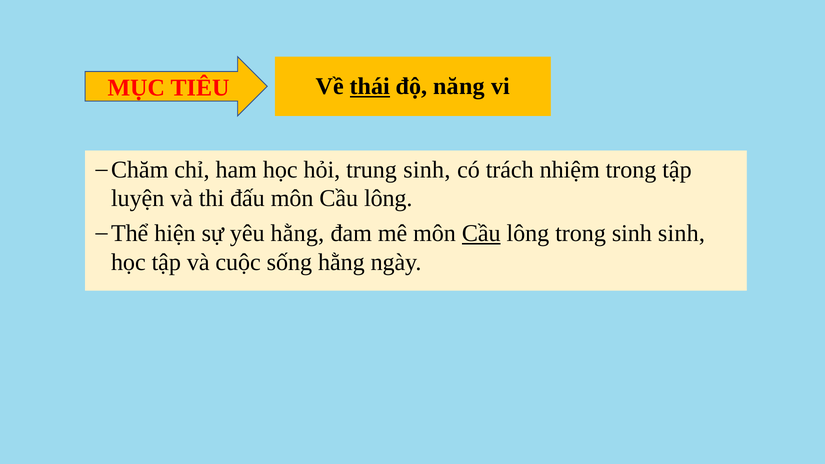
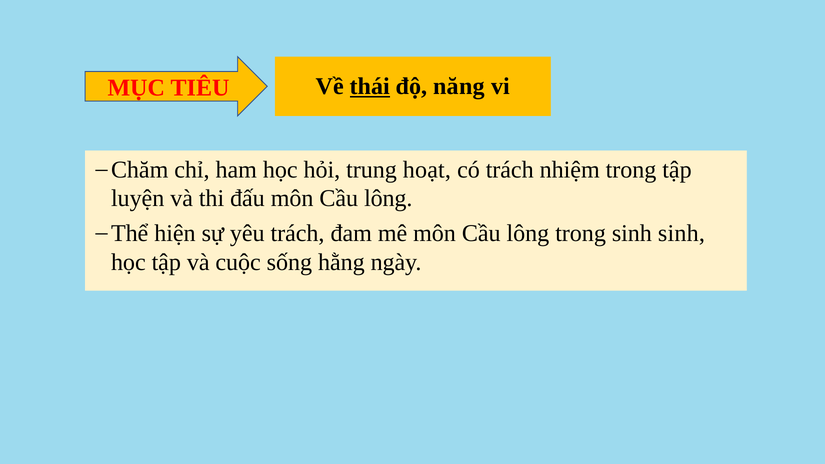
trung sinh: sinh -> hoạt
yêu hằng: hằng -> trách
Cầu at (481, 234) underline: present -> none
